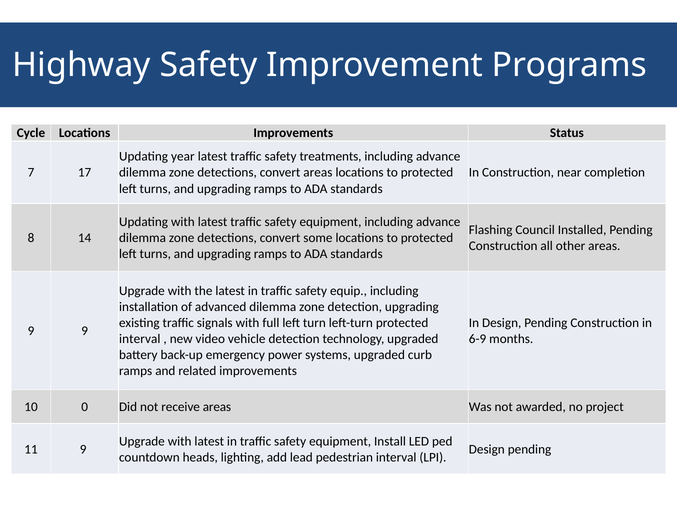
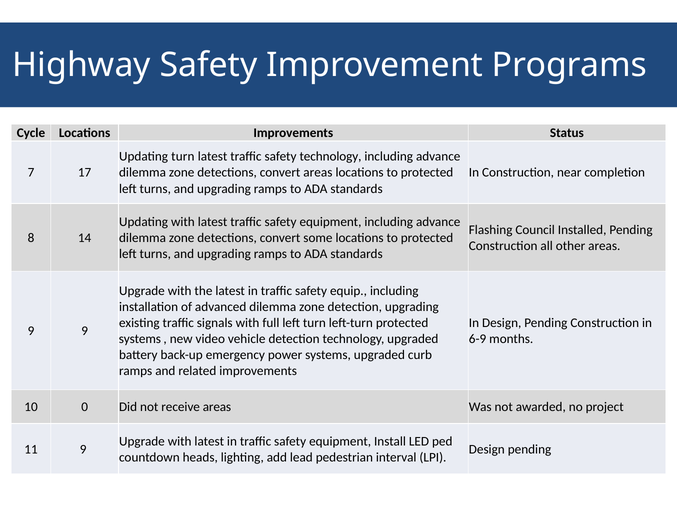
Updating year: year -> turn
safety treatments: treatments -> technology
interval at (140, 339): interval -> systems
